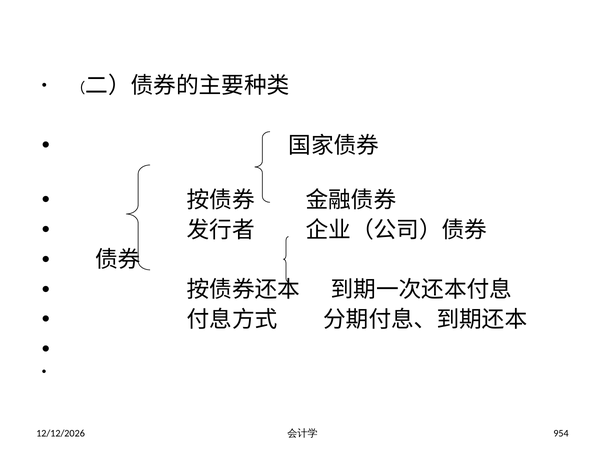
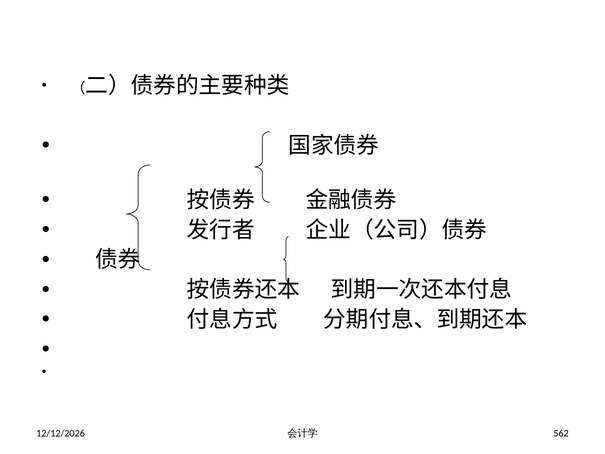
954: 954 -> 562
